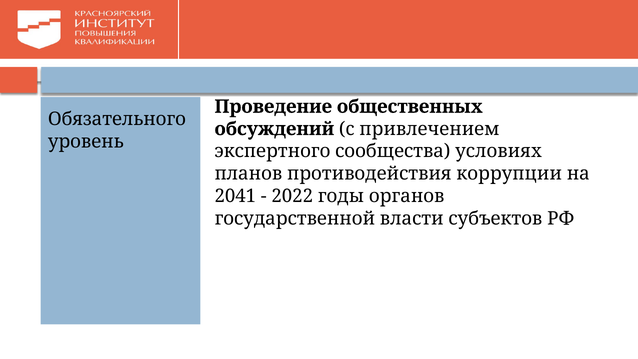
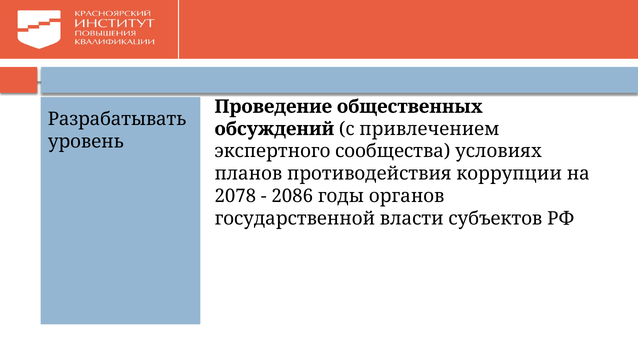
Обязательного: Обязательного -> Разрабатывать
2041: 2041 -> 2078
2022: 2022 -> 2086
